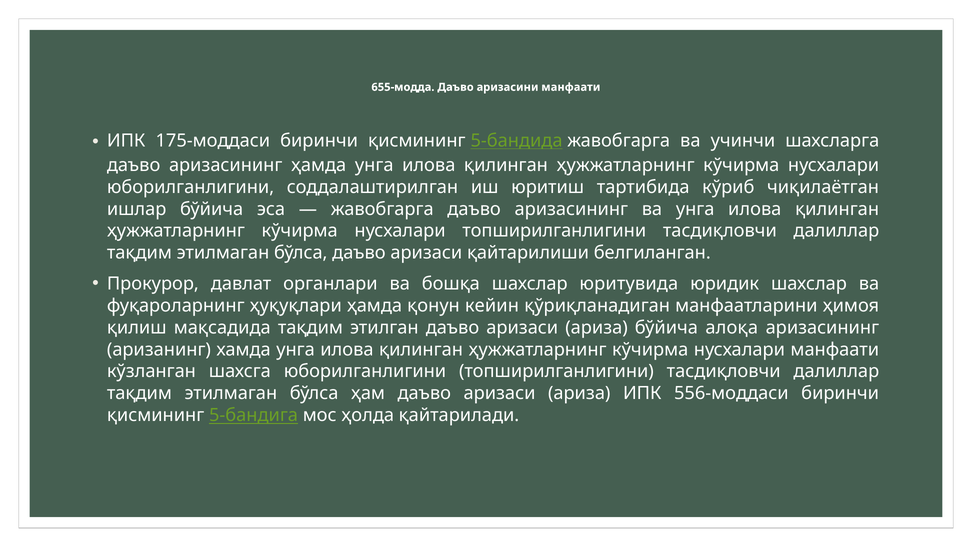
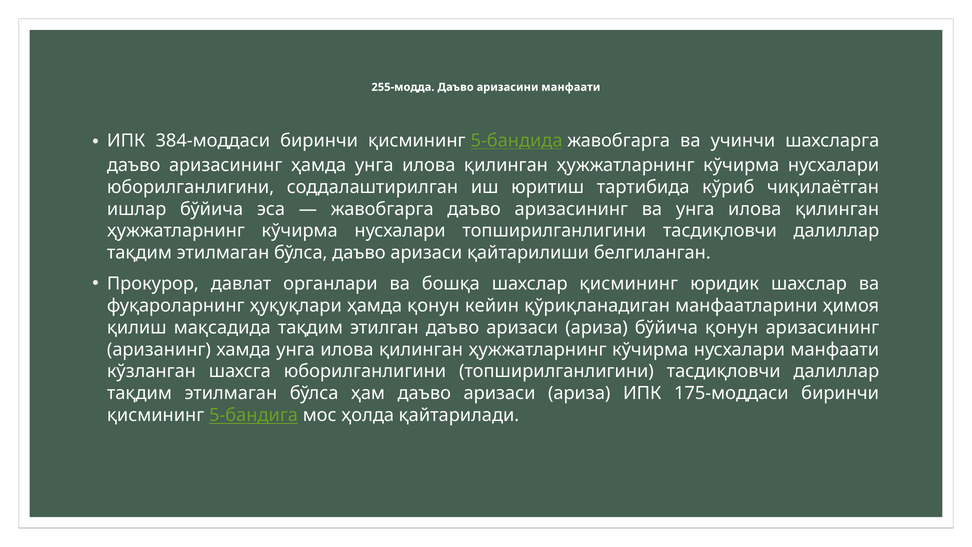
655-модда: 655-модда -> 255-модда
175-моддаси: 175-моддаси -> 384-моддаси
шахслар юритувида: юритувида -> қисмининг
бўйича алоқа: алоқа -> қонун
556-моддаси: 556-моддаси -> 175-моддаси
